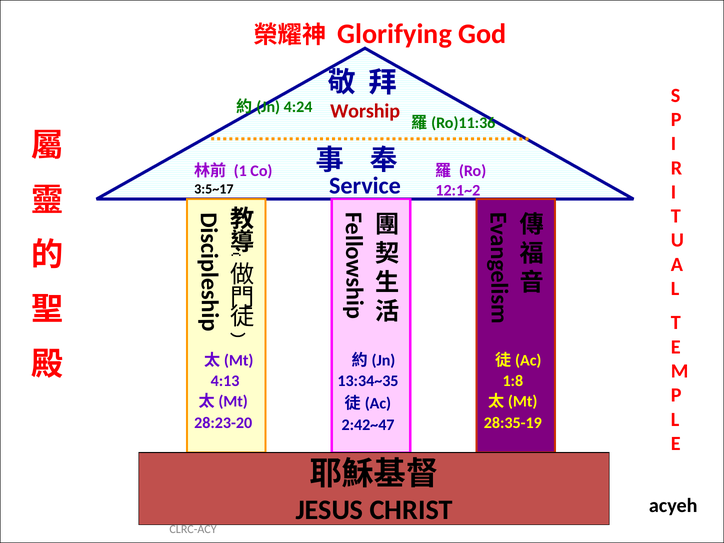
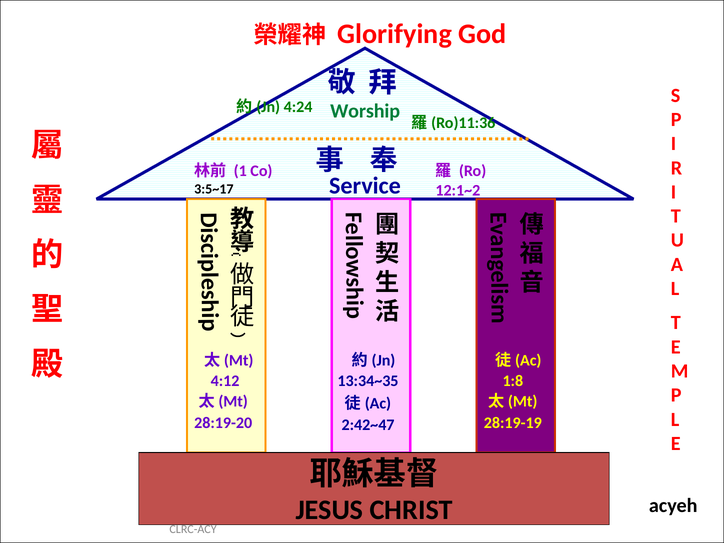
Worship colour: red -> green
4:13: 4:13 -> 4:12
28:23-20: 28:23-20 -> 28:19-20
28:35-19: 28:35-19 -> 28:19-19
